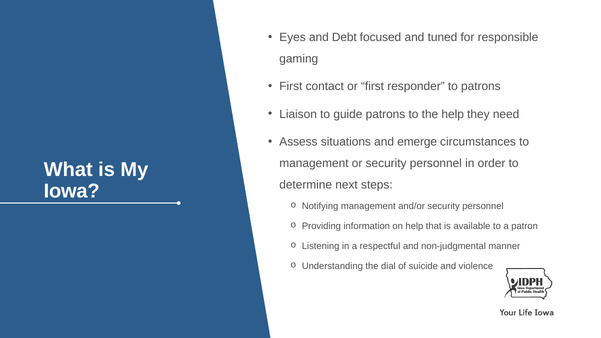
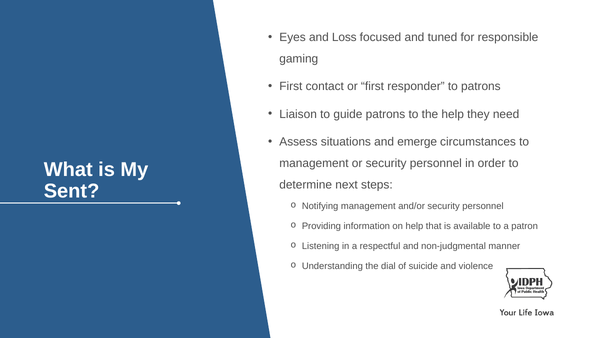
Debt: Debt -> Loss
Iowa: Iowa -> Sent
